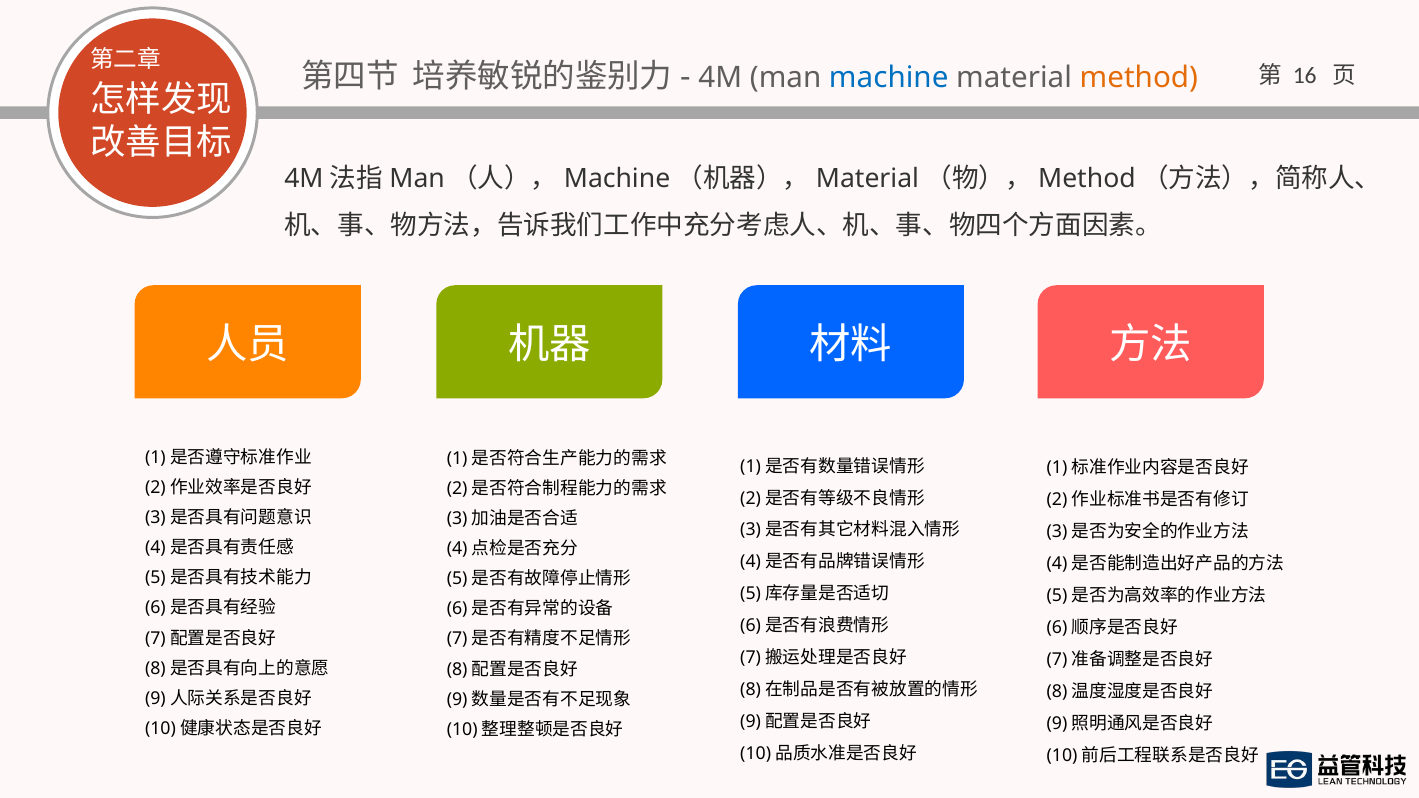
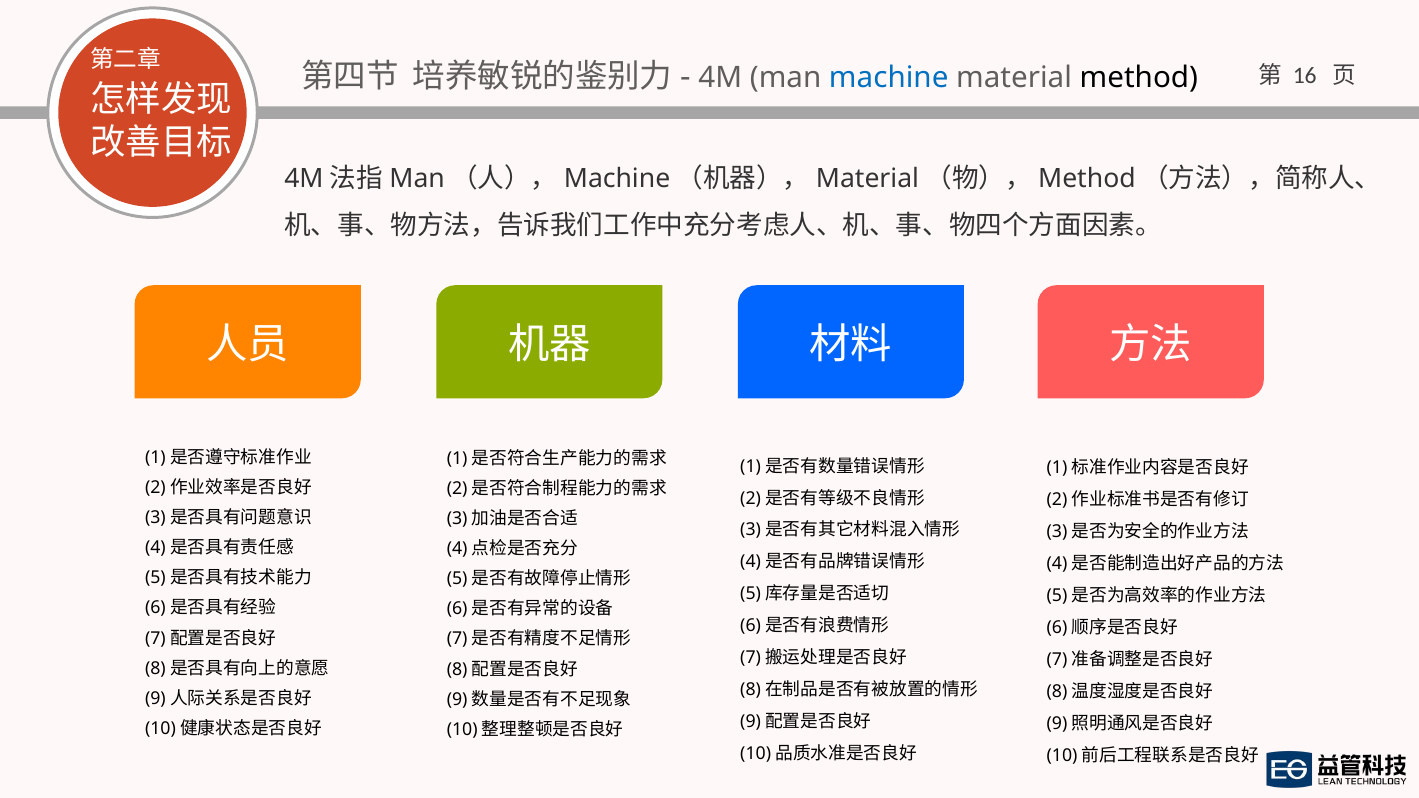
method colour: orange -> black
